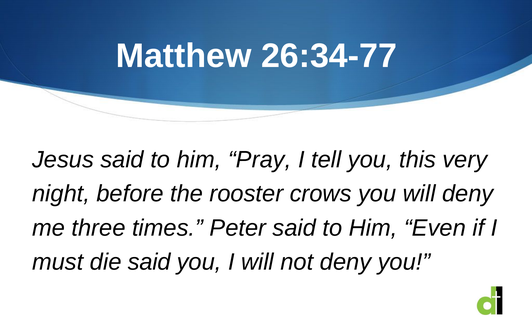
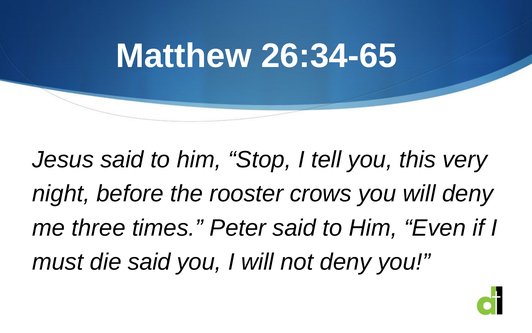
26:34-77: 26:34-77 -> 26:34-65
Pray: Pray -> Stop
